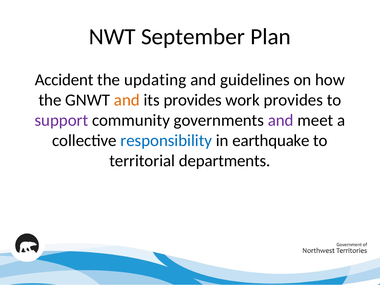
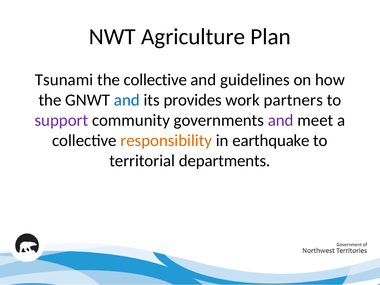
September: September -> Agriculture
Accident: Accident -> Tsunami
the updating: updating -> collective
and at (127, 100) colour: orange -> blue
work provides: provides -> partners
responsibility colour: blue -> orange
